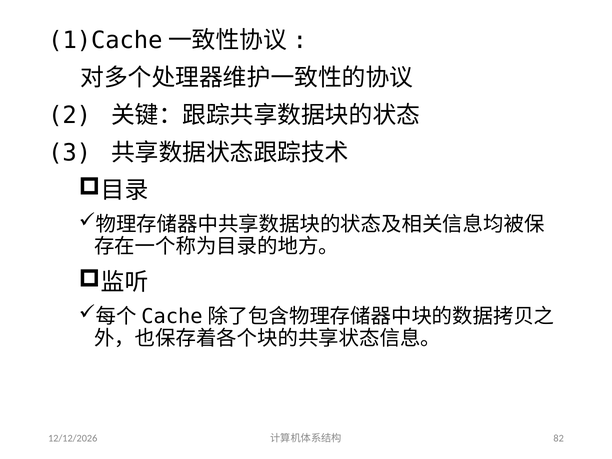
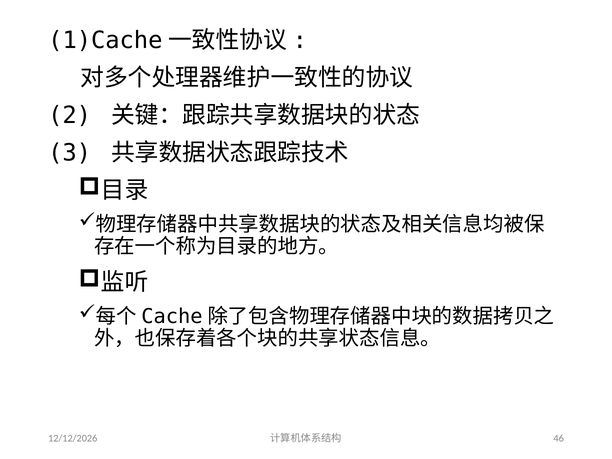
82: 82 -> 46
